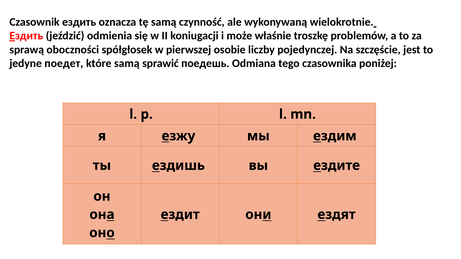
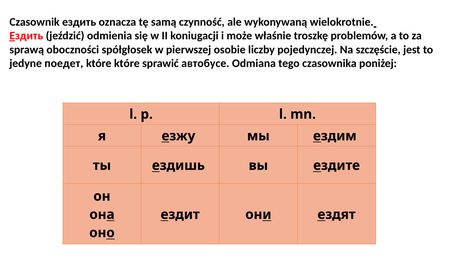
które samą: samą -> które
поедешь: поедешь -> автобусе
